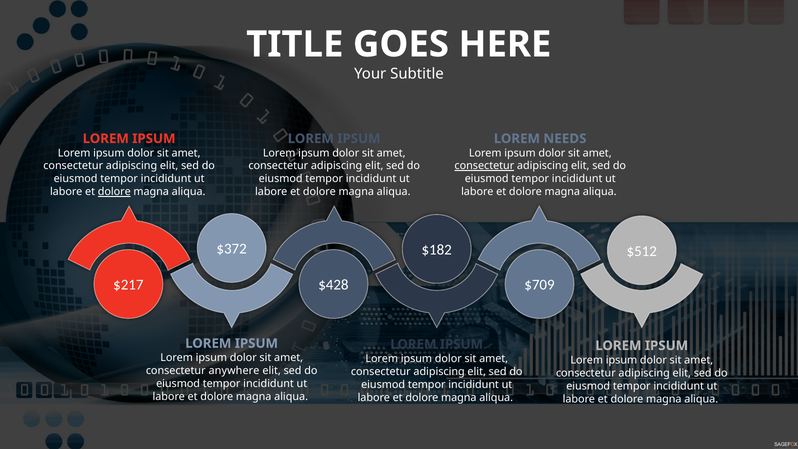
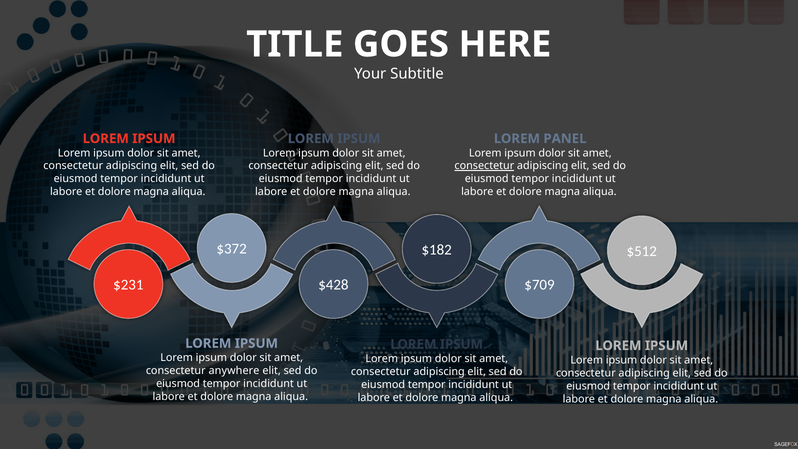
NEEDS: NEEDS -> PANEL
dolore at (114, 192) underline: present -> none
$217: $217 -> $231
